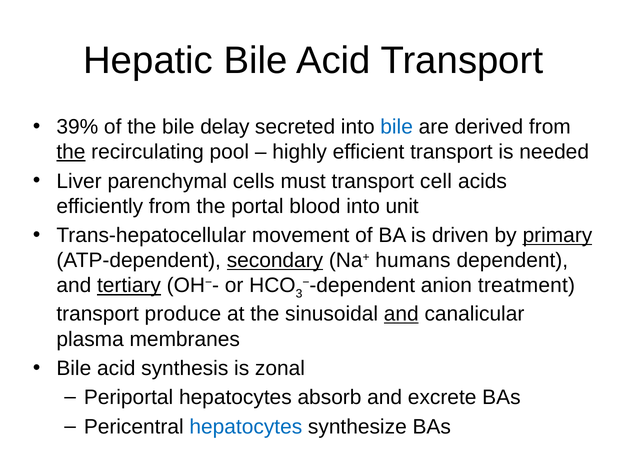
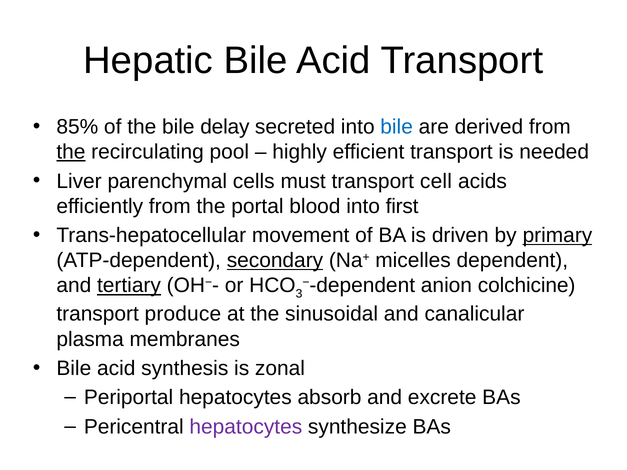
39%: 39% -> 85%
unit: unit -> first
humans: humans -> micelles
treatment: treatment -> colchicine
and at (401, 314) underline: present -> none
hepatocytes at (246, 427) colour: blue -> purple
